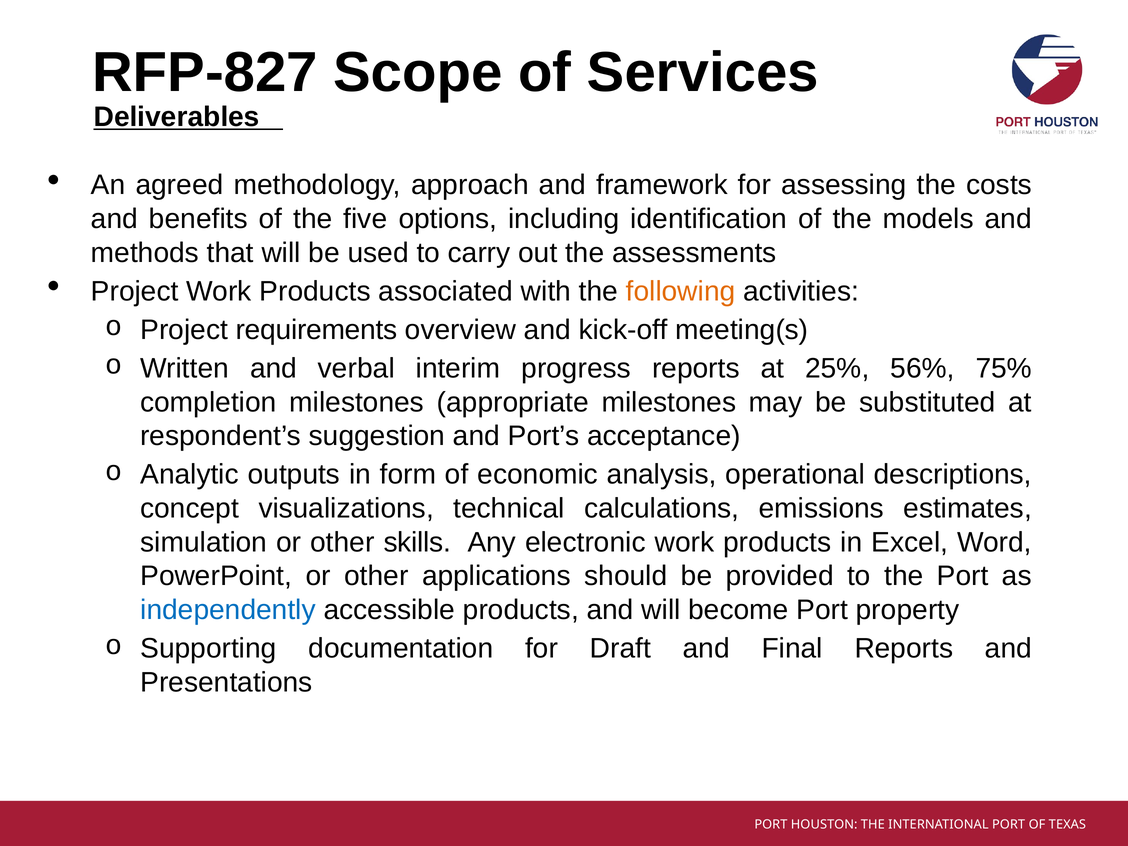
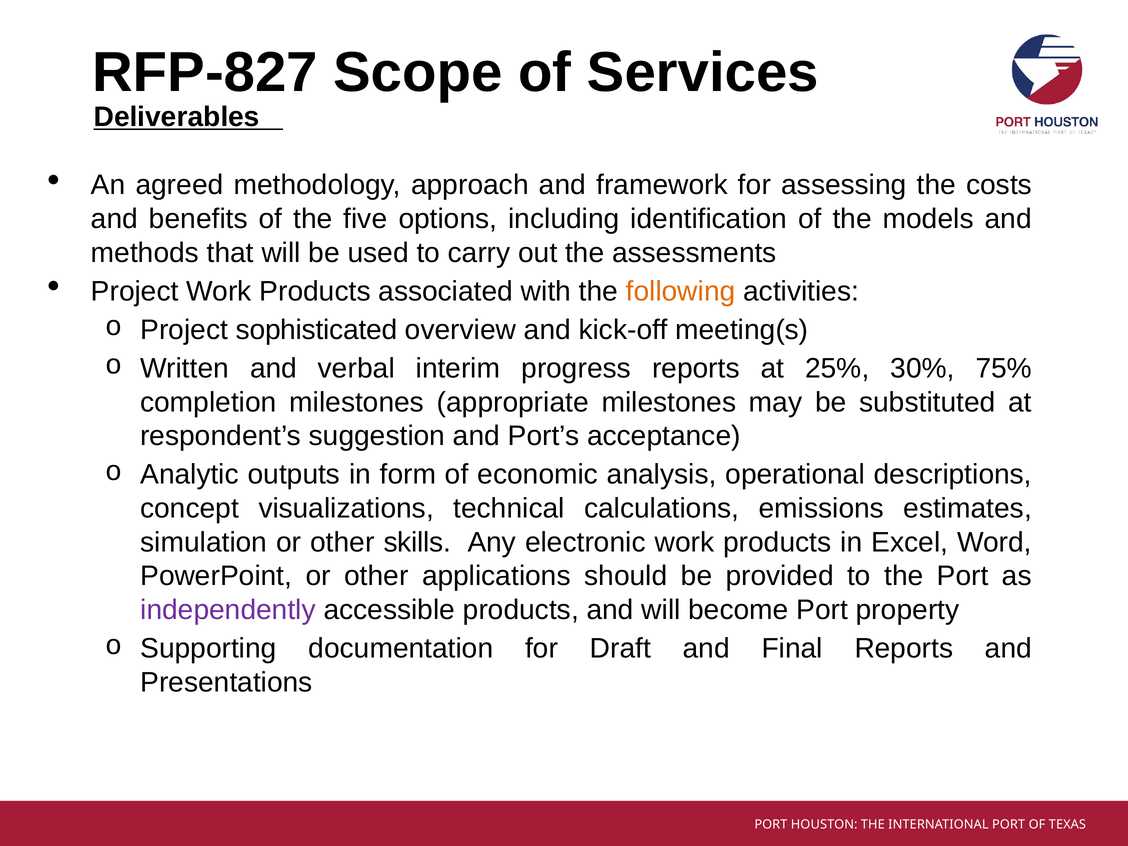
requirements: requirements -> sophisticated
56%: 56% -> 30%
independently colour: blue -> purple
